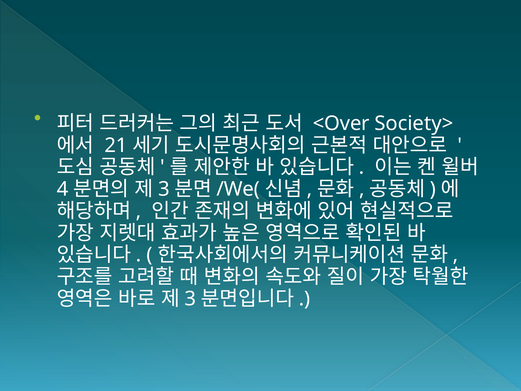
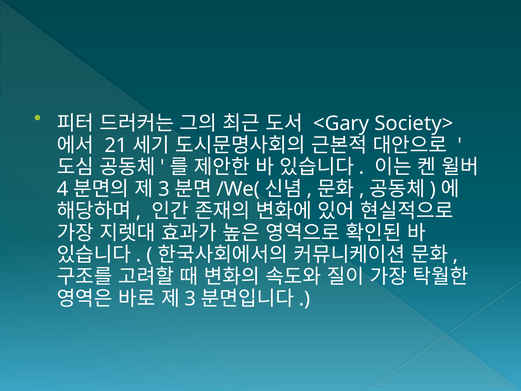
<Over: <Over -> <Gary
